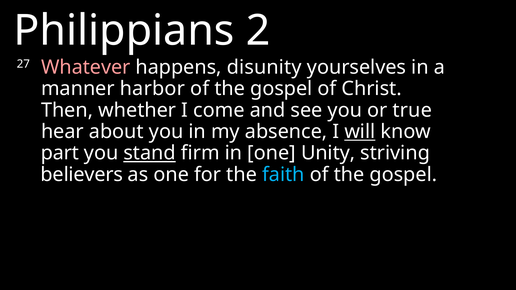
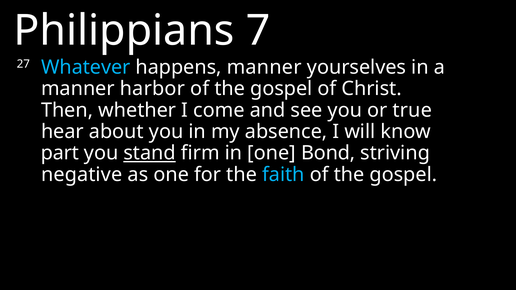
2: 2 -> 7
Whatever colour: pink -> light blue
happens disunity: disunity -> manner
will underline: present -> none
Unity: Unity -> Bond
believers: believers -> negative
